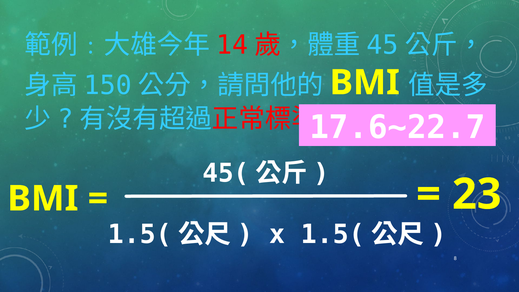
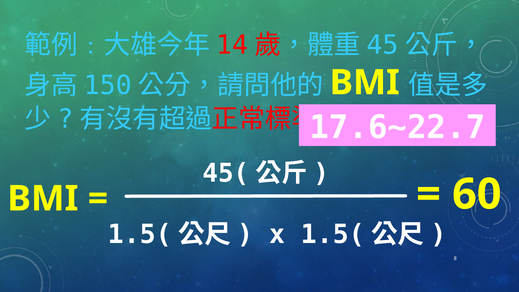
23: 23 -> 60
